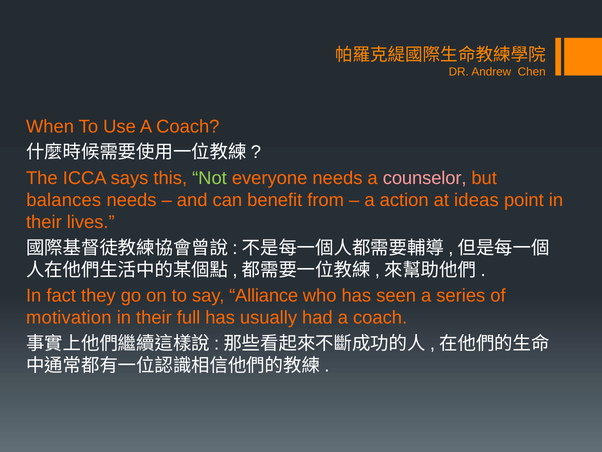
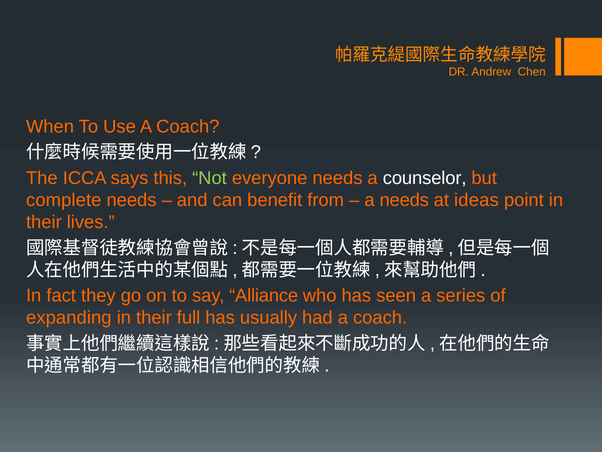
counselor colour: pink -> white
balances: balances -> complete
a action: action -> needs
motivation: motivation -> expanding
